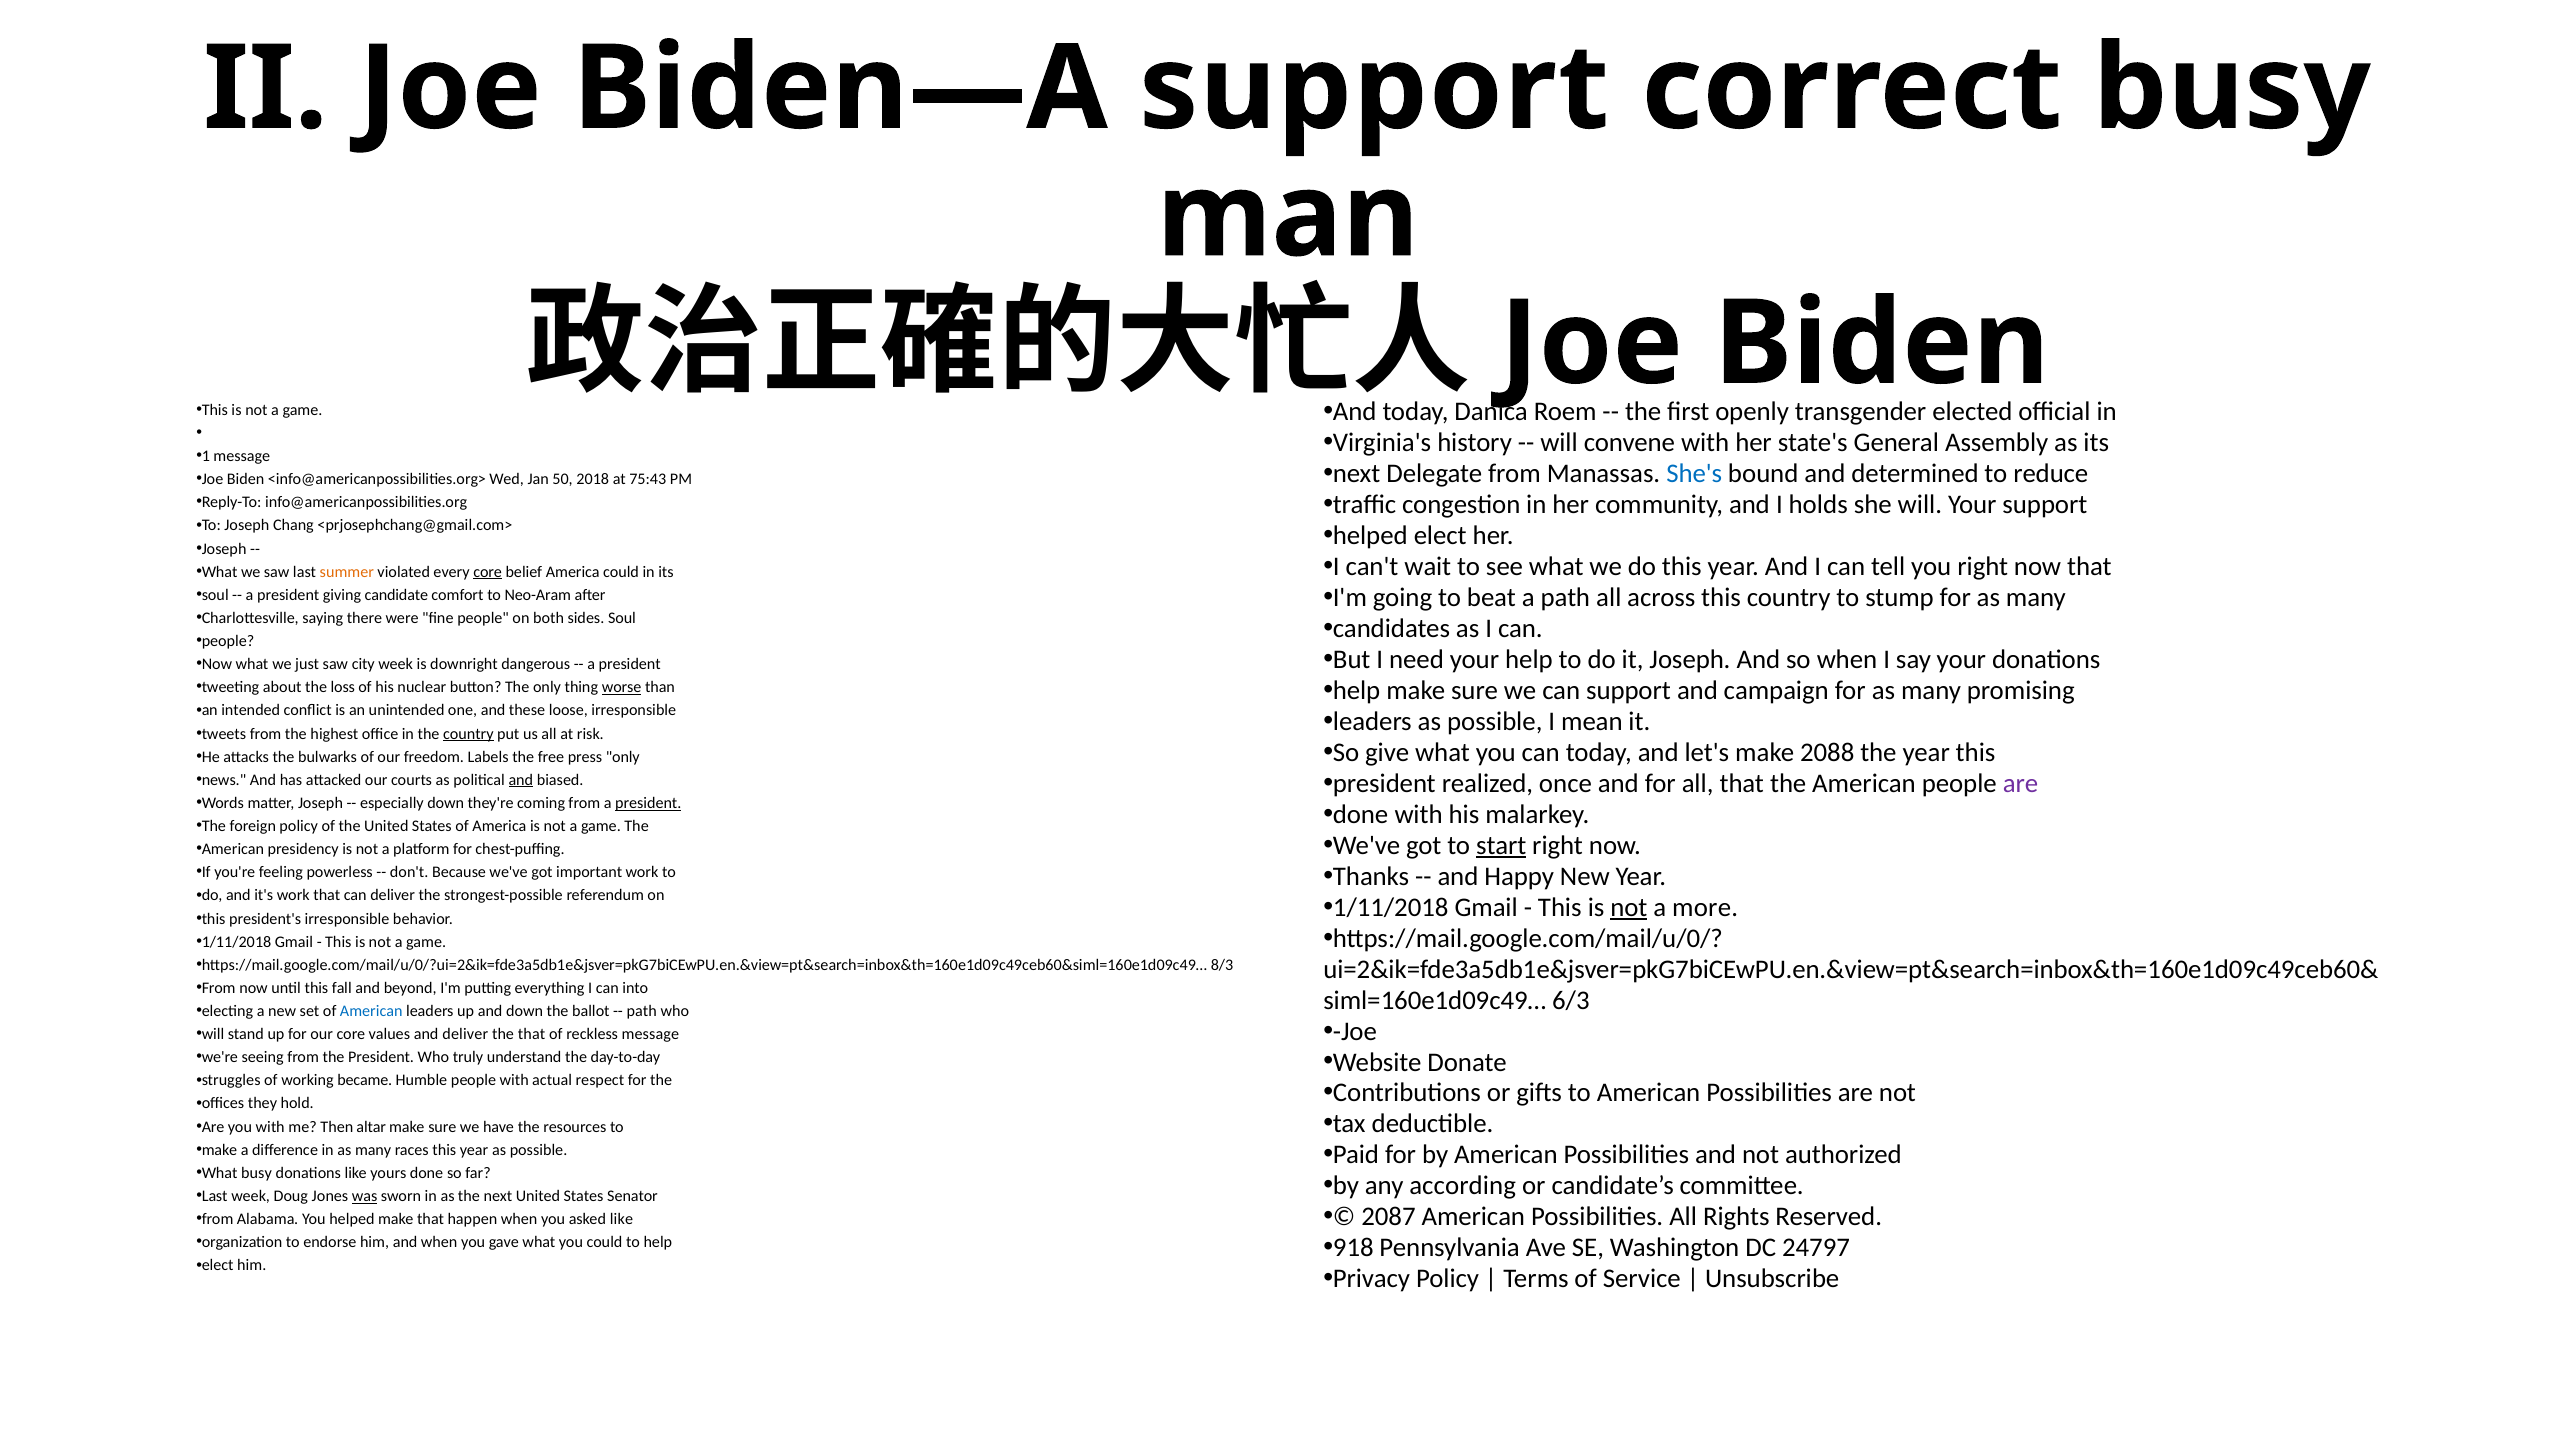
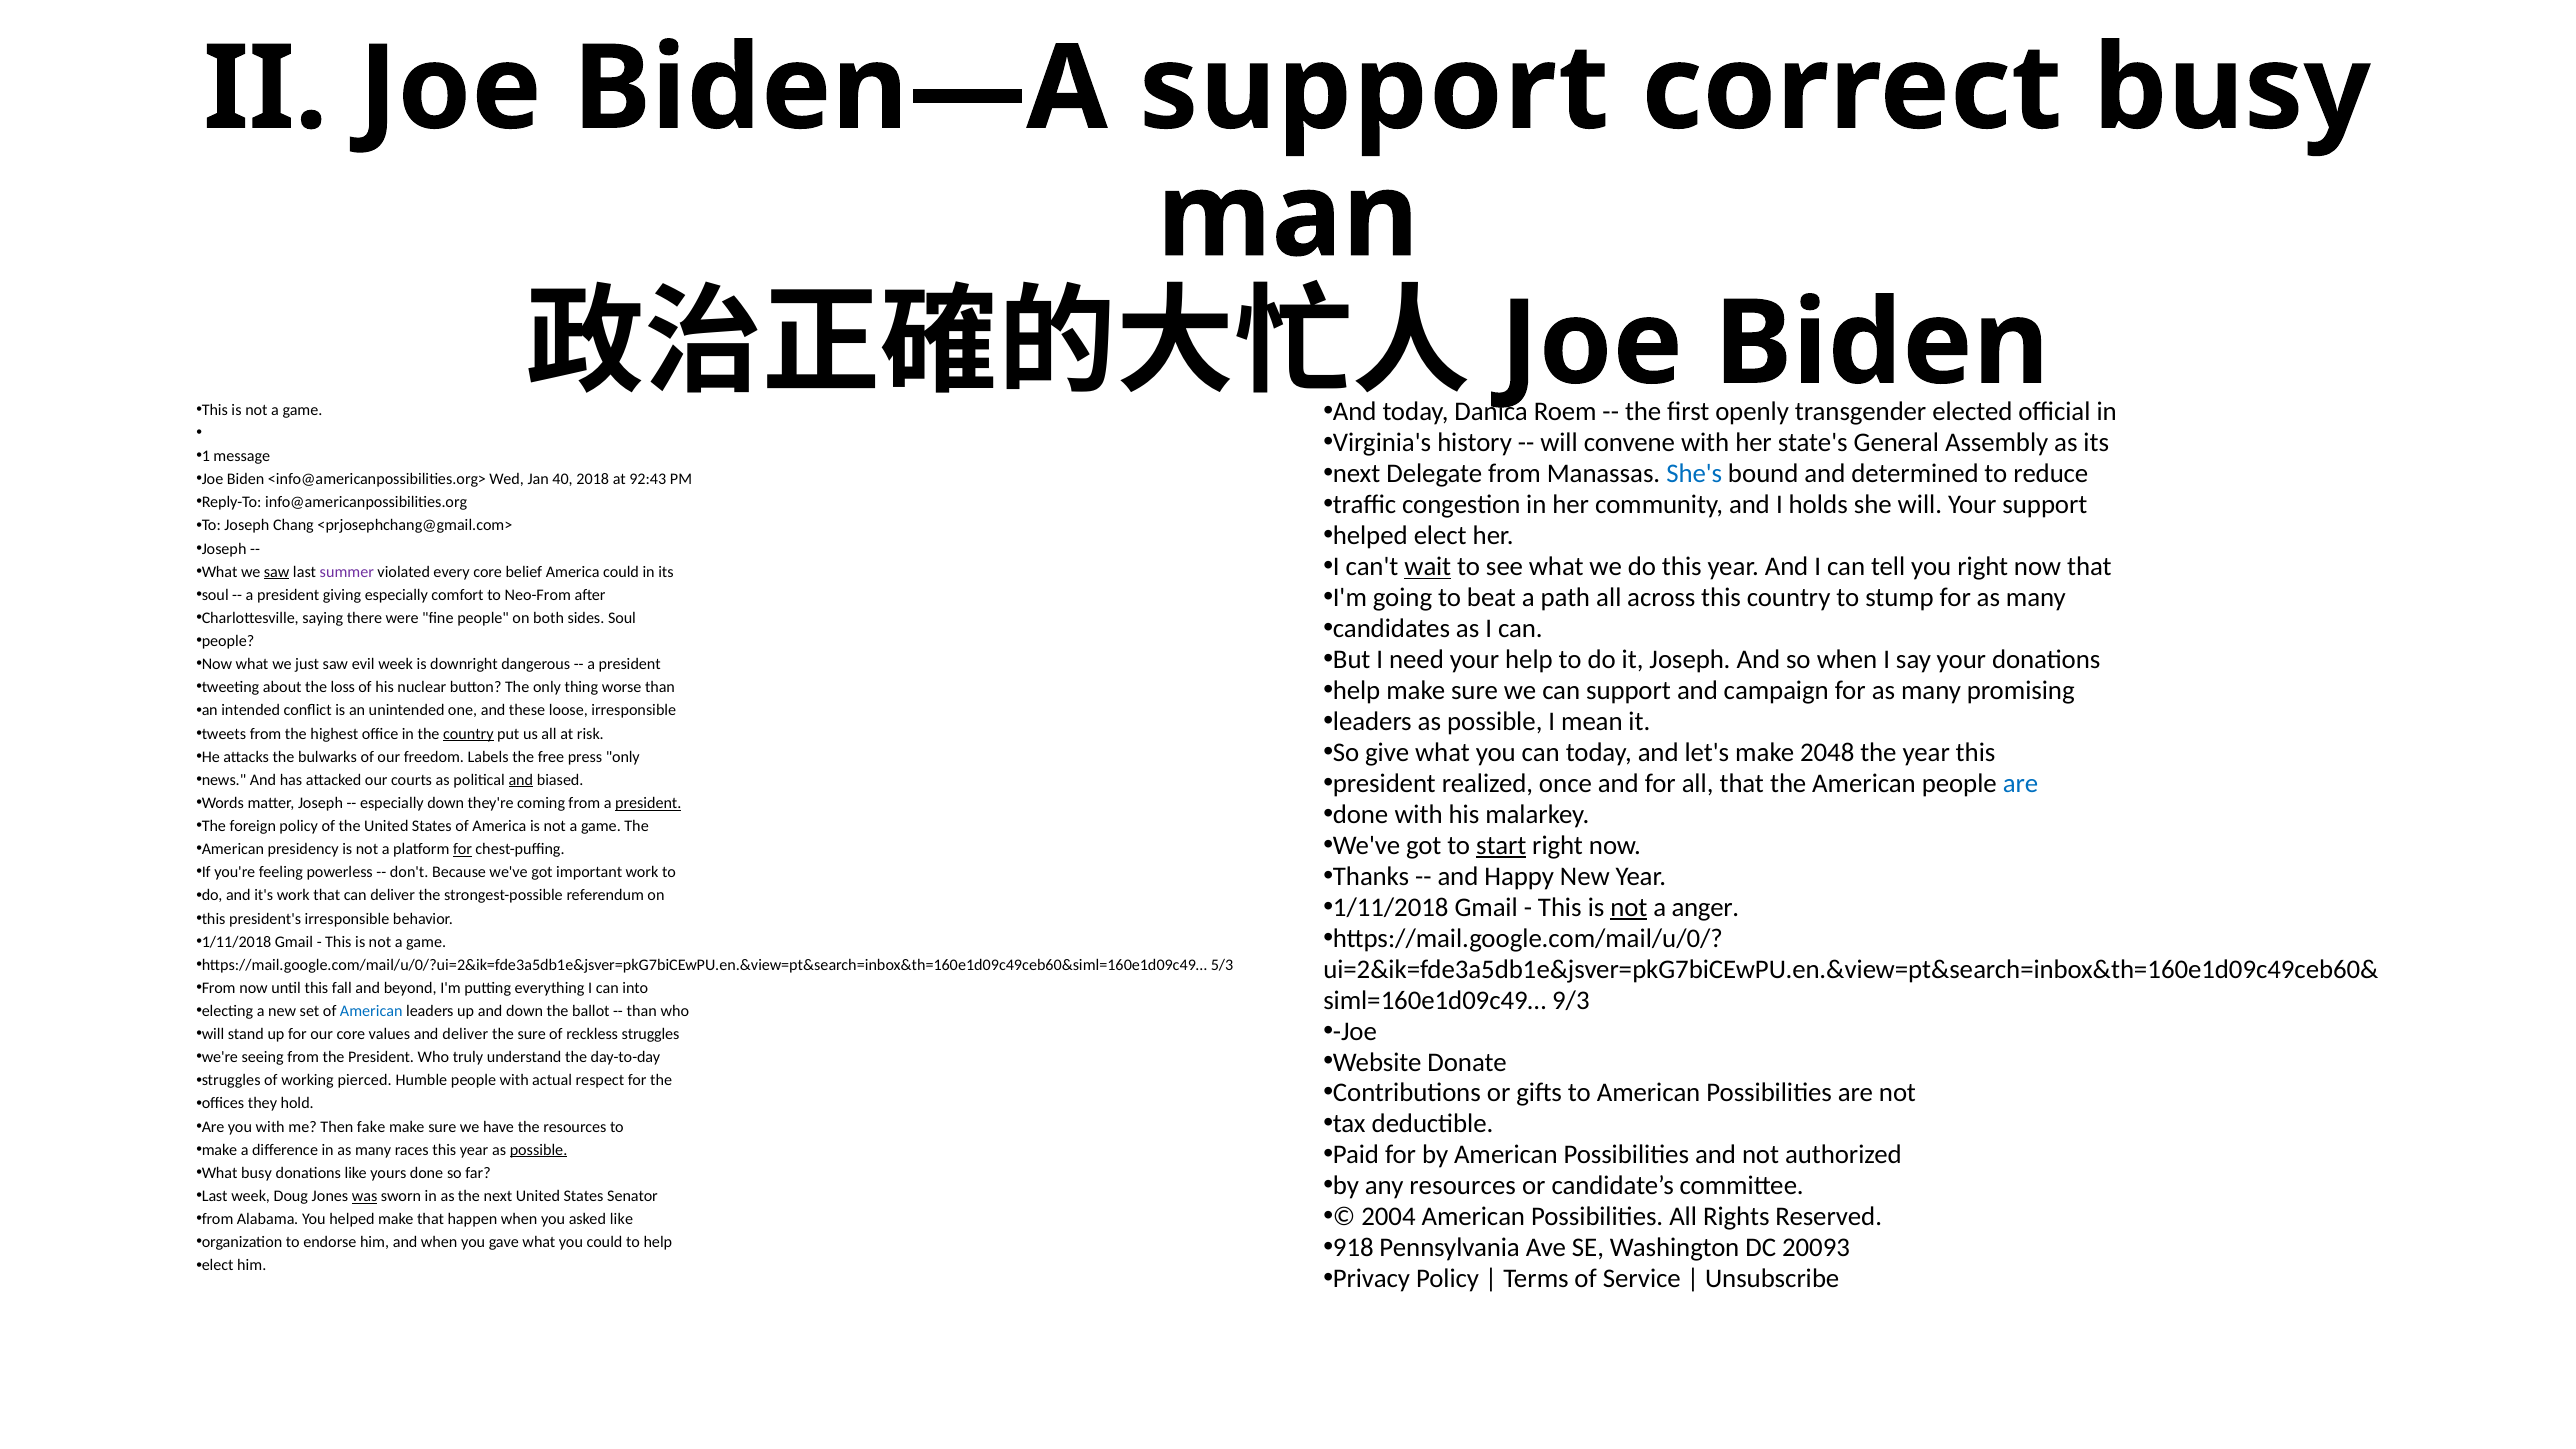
50: 50 -> 40
75:43: 75:43 -> 92:43
wait underline: none -> present
saw at (277, 572) underline: none -> present
summer colour: orange -> purple
core at (488, 572) underline: present -> none
giving candidate: candidate -> especially
Neo-Aram: Neo-Aram -> Neo-From
city: city -> evil
worse underline: present -> none
2088: 2088 -> 2048
are at (2020, 784) colour: purple -> blue
for at (463, 849) underline: none -> present
more: more -> anger
8/3: 8/3 -> 5/3
6/3: 6/3 -> 9/3
path at (642, 1011): path -> than
the that: that -> sure
reckless message: message -> struggles
became: became -> pierced
altar: altar -> fake
possible at (539, 1150) underline: none -> present
any according: according -> resources
2087: 2087 -> 2004
24797: 24797 -> 20093
